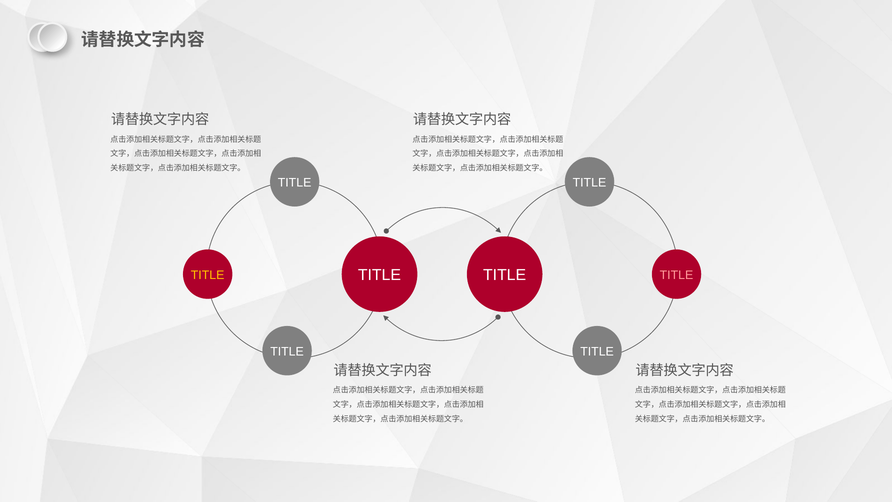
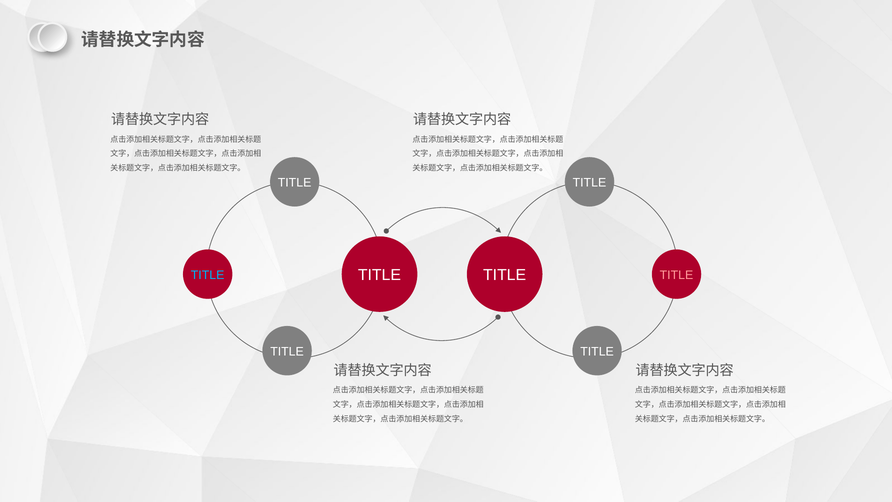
TITLE at (208, 275) colour: yellow -> light blue
